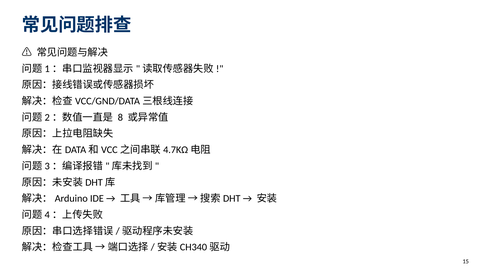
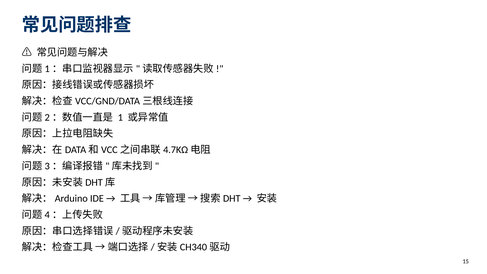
8: 8 -> 1
